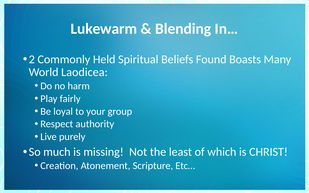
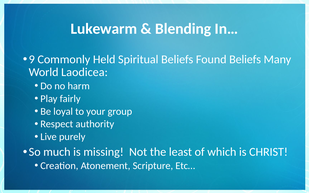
2: 2 -> 9
Found Boasts: Boasts -> Beliefs
